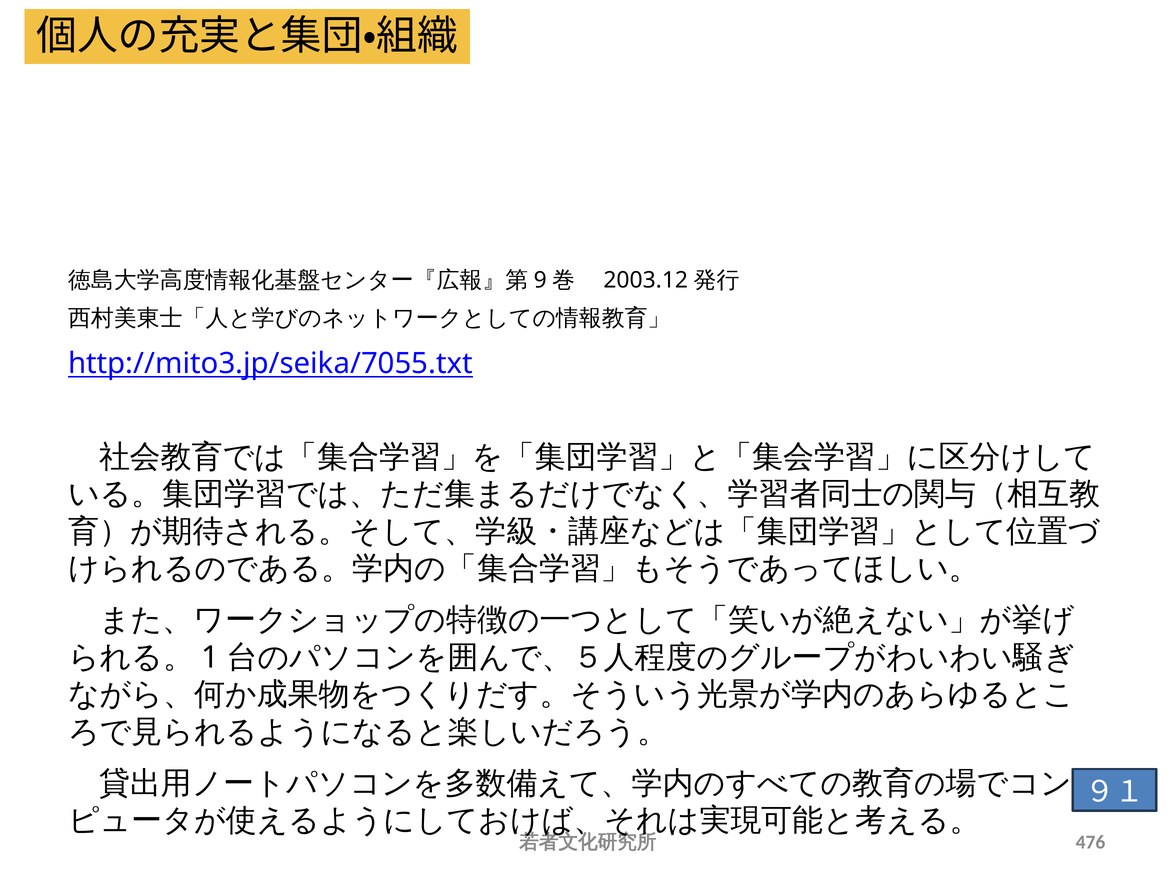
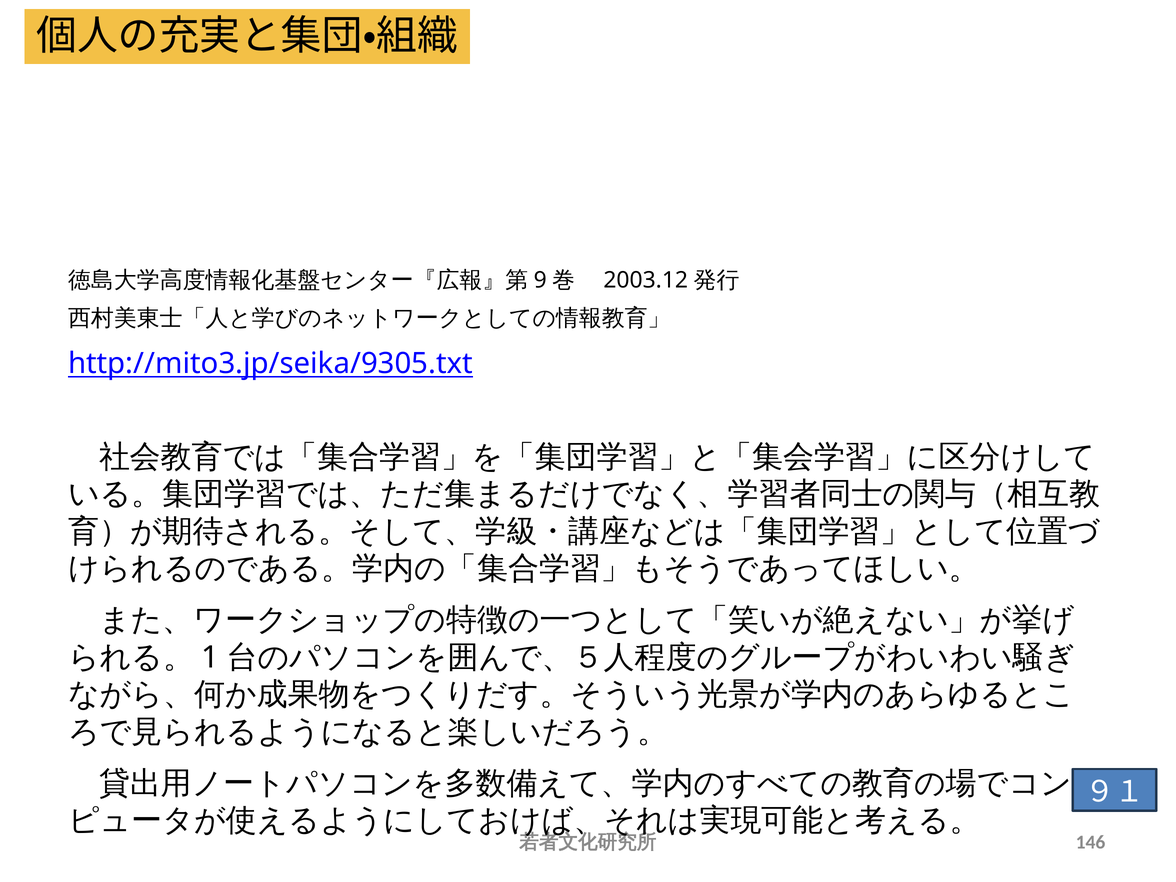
http://mito3.jp/seika/7055.txt: http://mito3.jp/seika/7055.txt -> http://mito3.jp/seika/9305.txt
476: 476 -> 146
